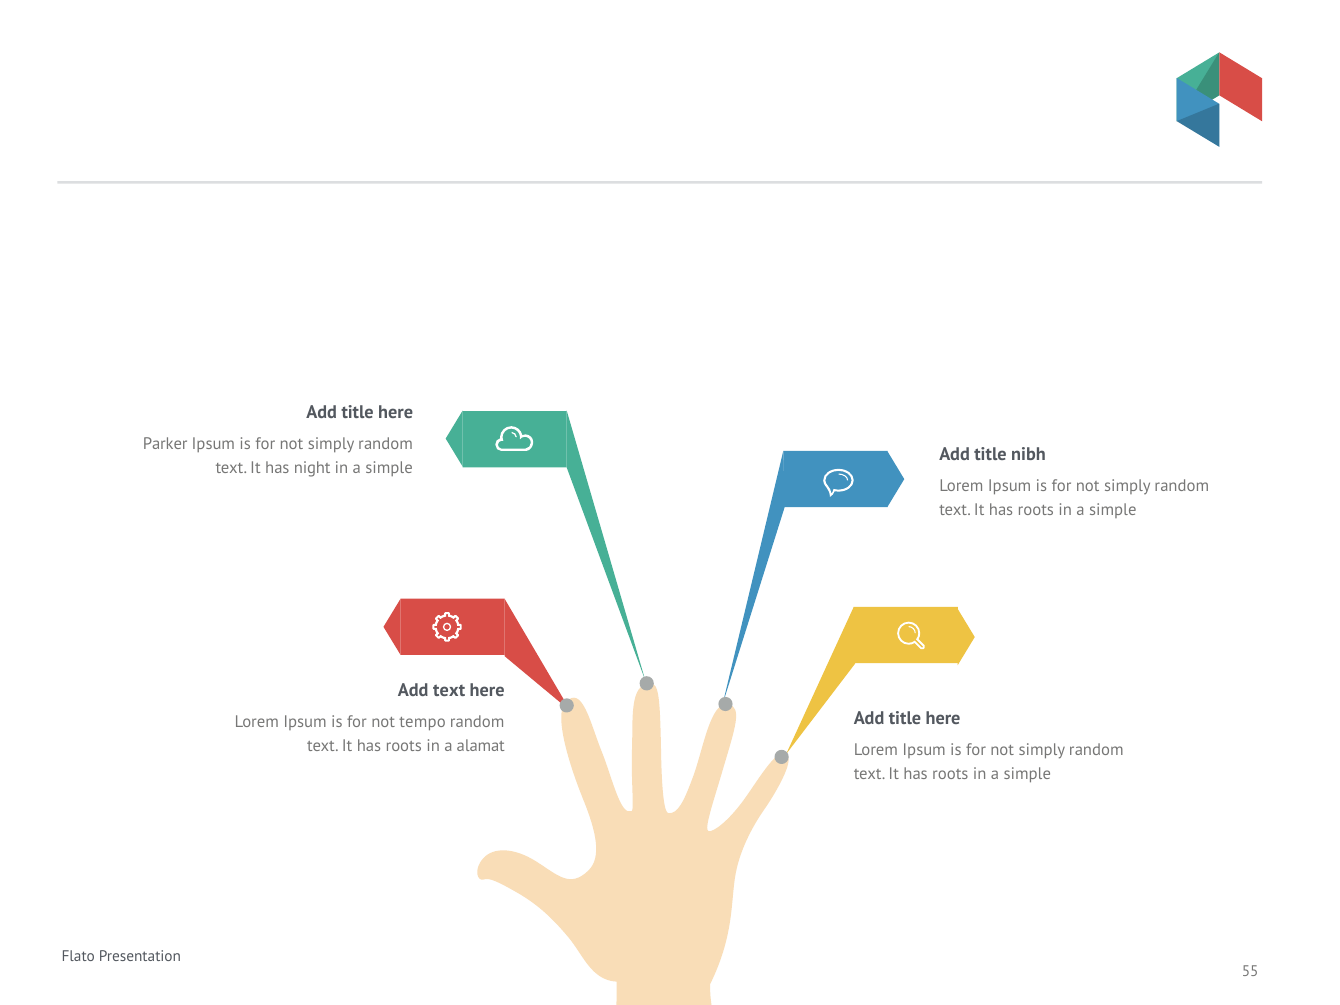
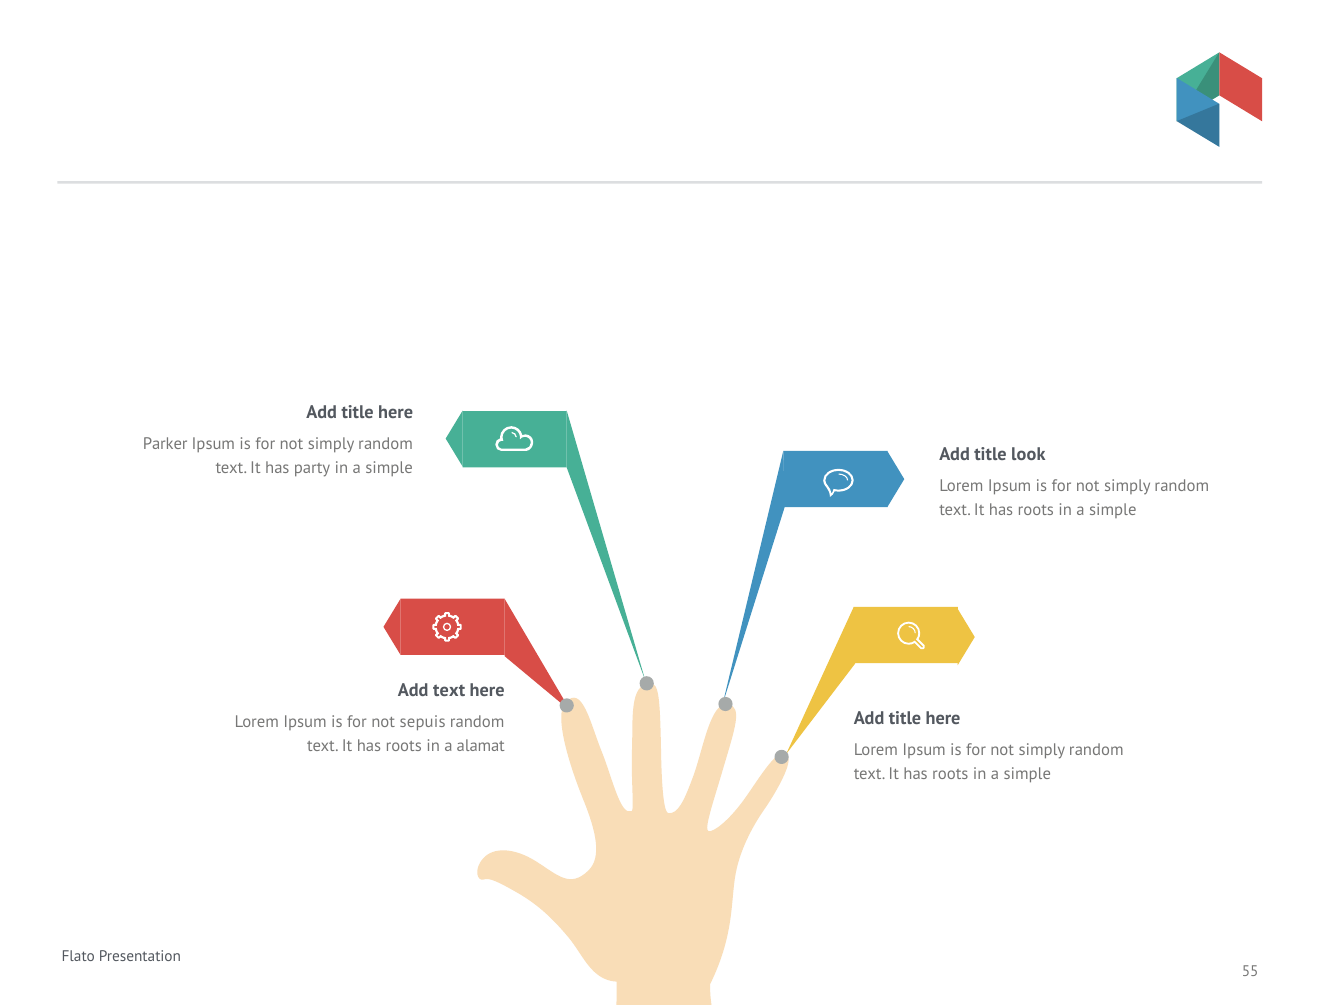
nibh: nibh -> look
night: night -> party
tempo: tempo -> sepuis
